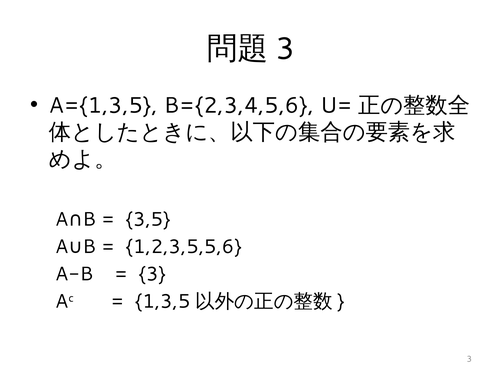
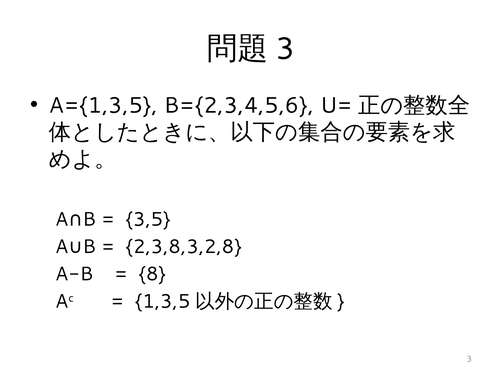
1,2,3,5,5,6: 1,2,3,5,5,6 -> 2,3,8,3,2,8
3 at (152, 274): 3 -> 8
